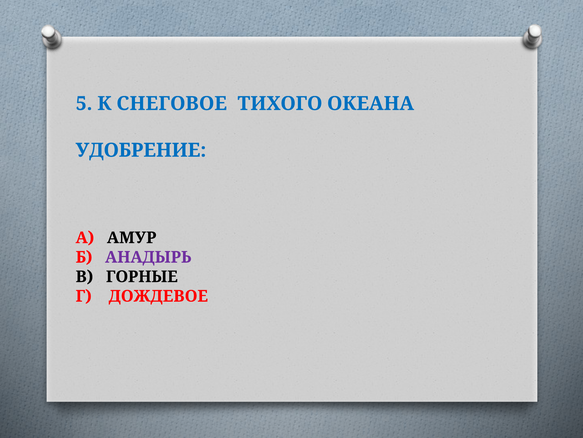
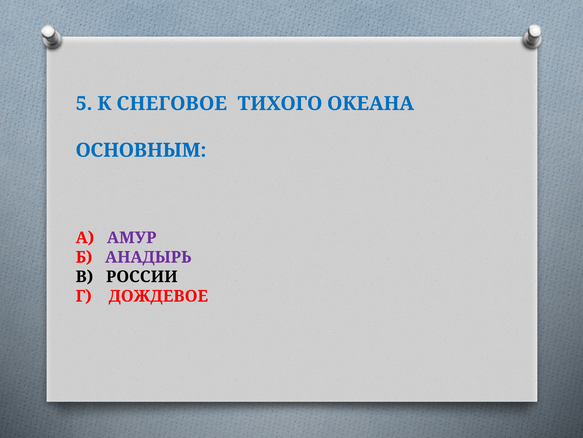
УДОБРЕНИЕ: УДОБРЕНИЕ -> ОСНОВНЫМ
АМУР colour: black -> purple
ГОРНЫЕ: ГОРНЫЕ -> РОССИИ
